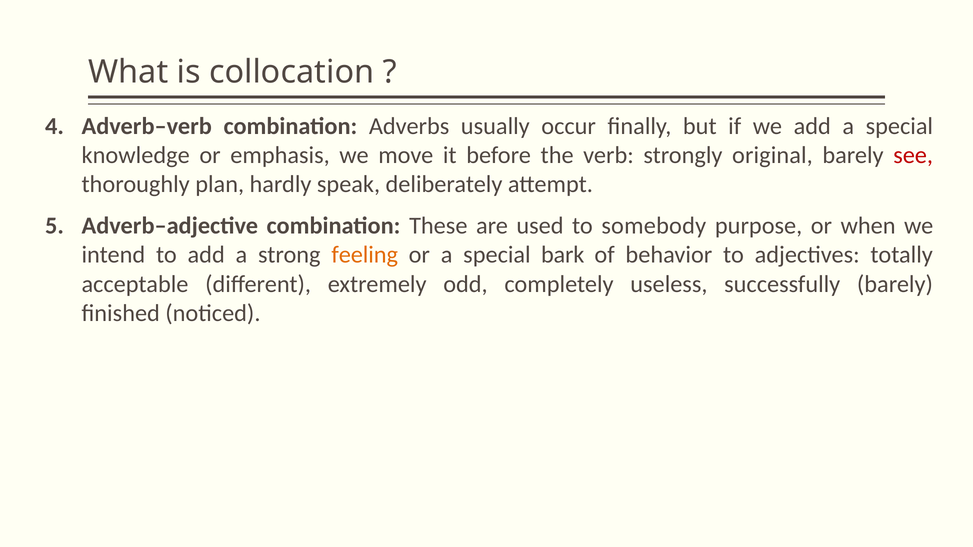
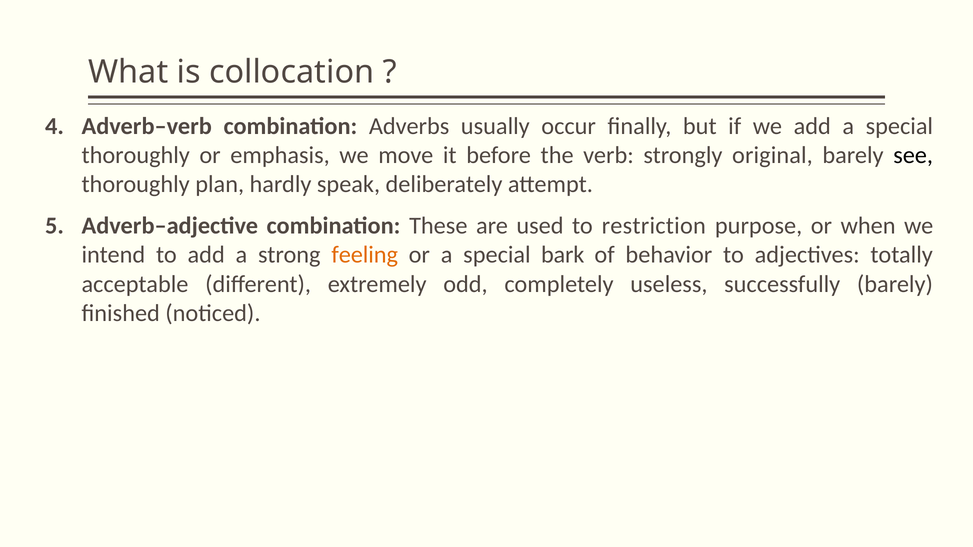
knowledge at (136, 155): knowledge -> thoroughly
see colour: red -> black
somebody: somebody -> restriction
